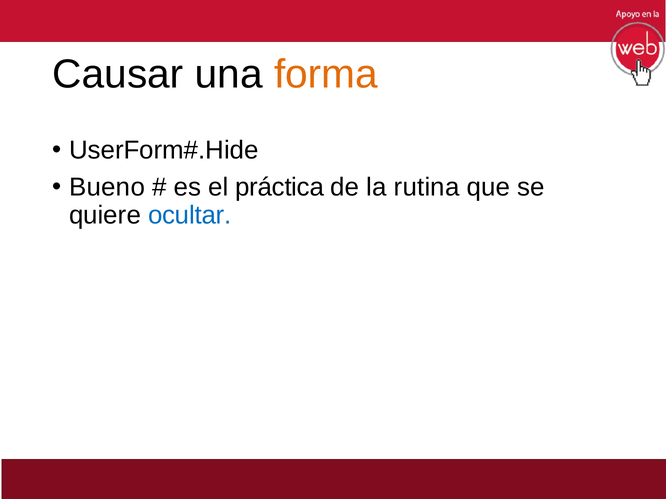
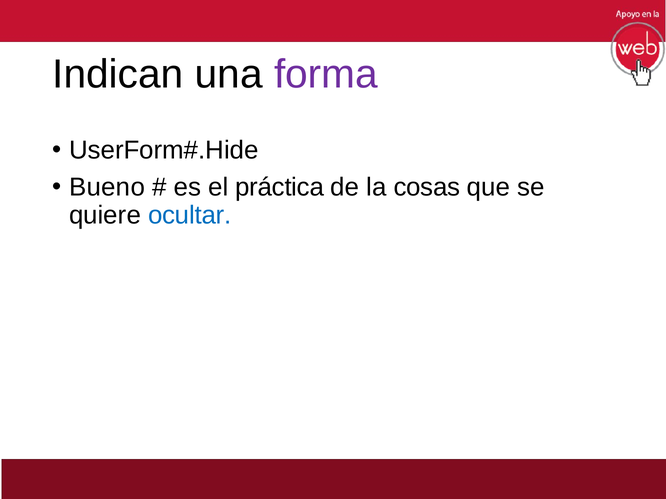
Causar: Causar -> Indican
forma colour: orange -> purple
rutina: rutina -> cosas
